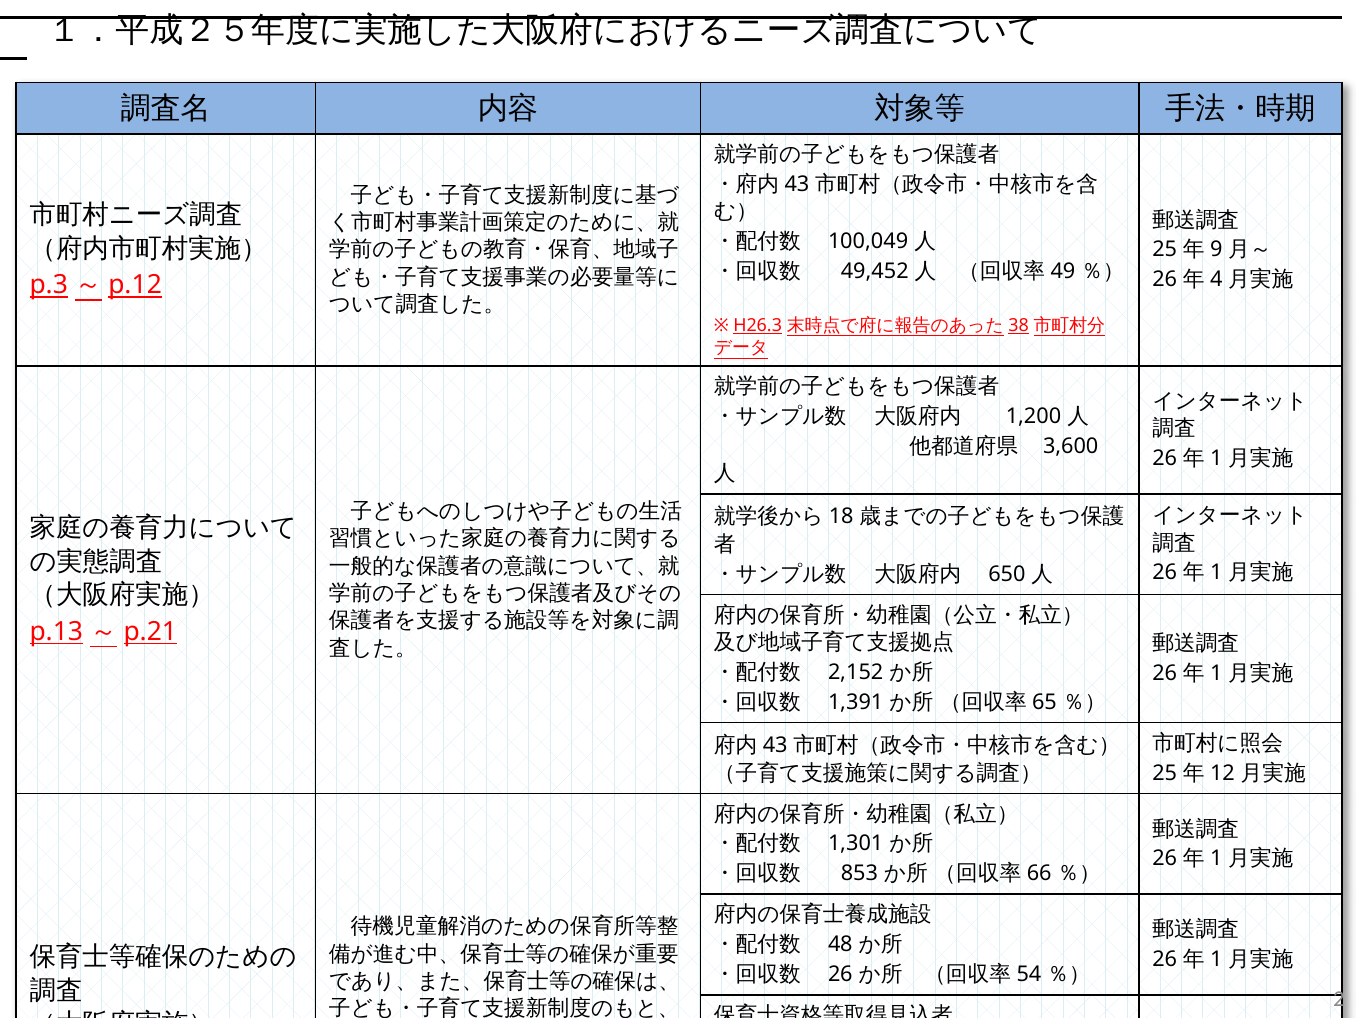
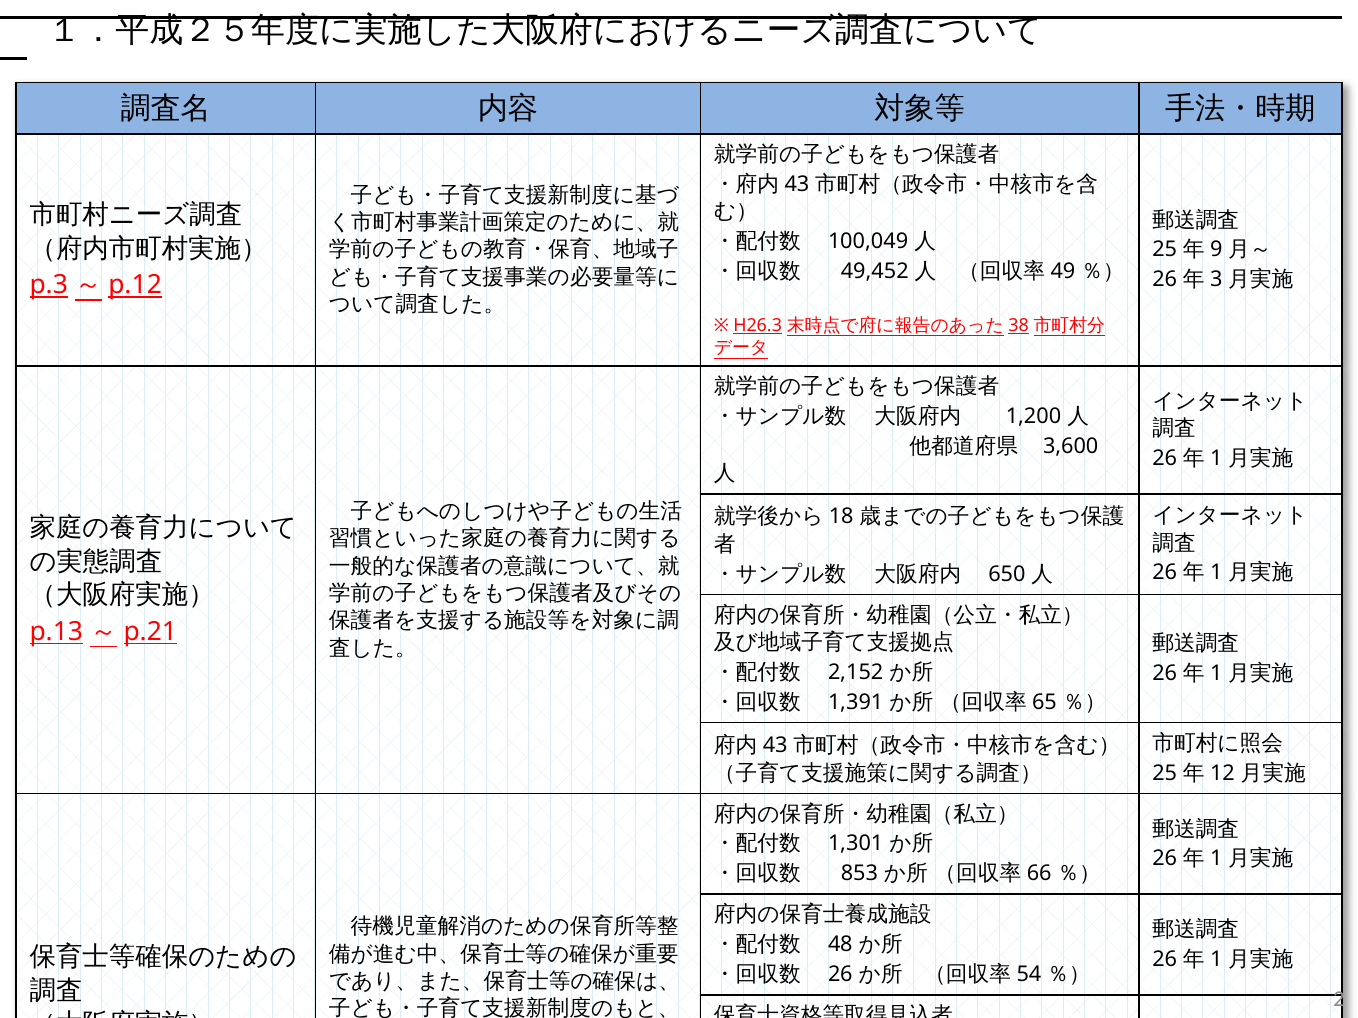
4: 4 -> 3
